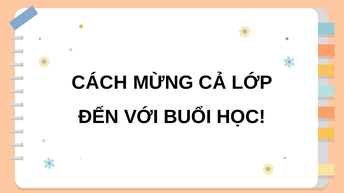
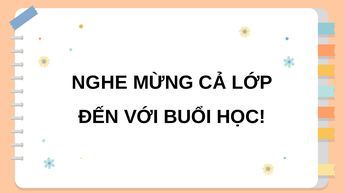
CÁCH: CÁCH -> NGHE
